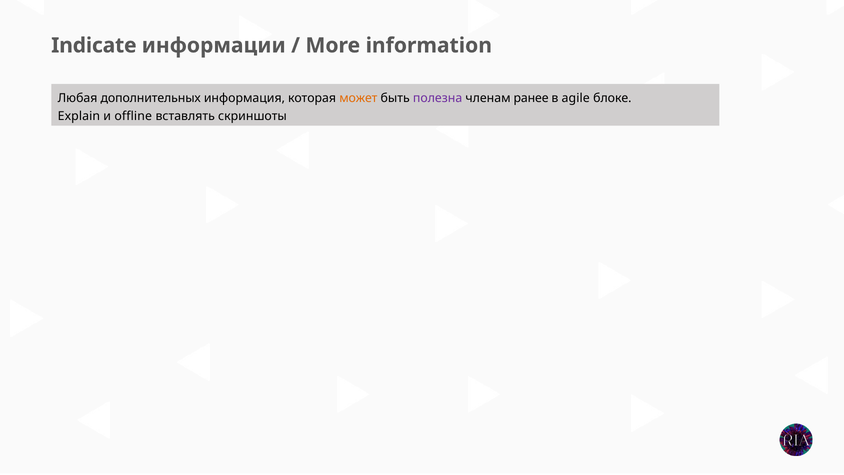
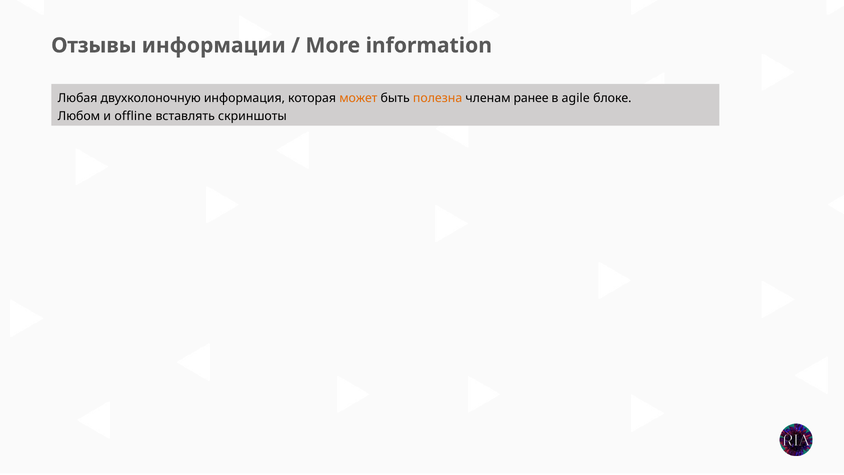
Indicate: Indicate -> Отзывы
дополнительных: дополнительных -> двухколоночную
полезна colour: purple -> orange
Explain: Explain -> Любом
